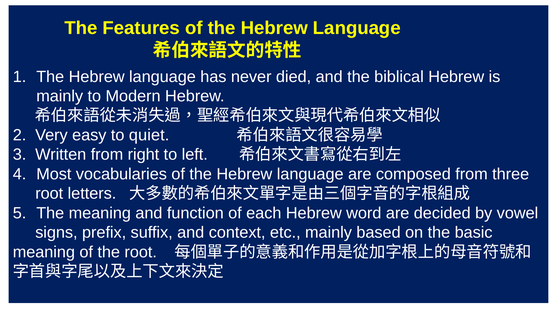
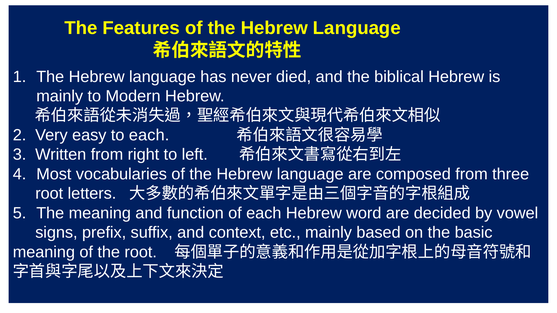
to quiet: quiet -> each
